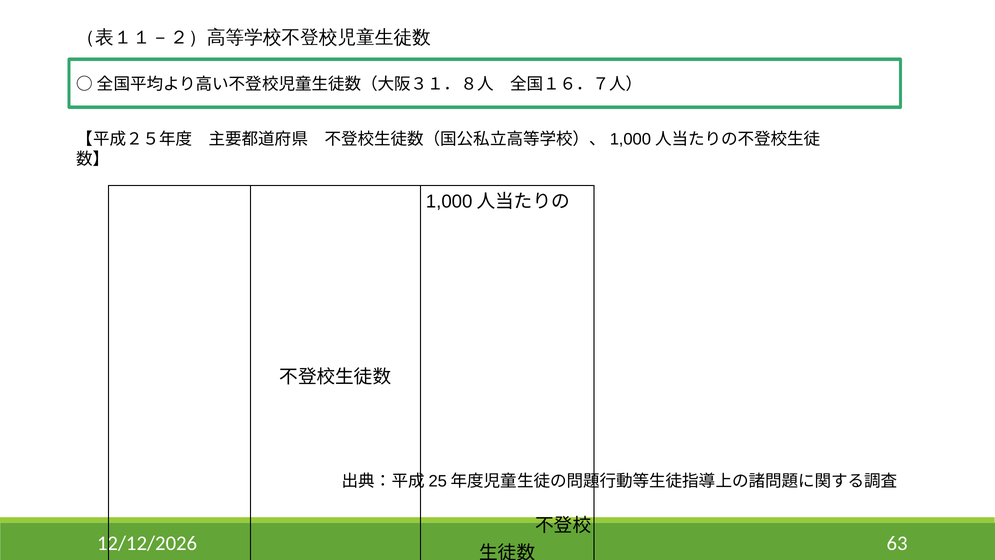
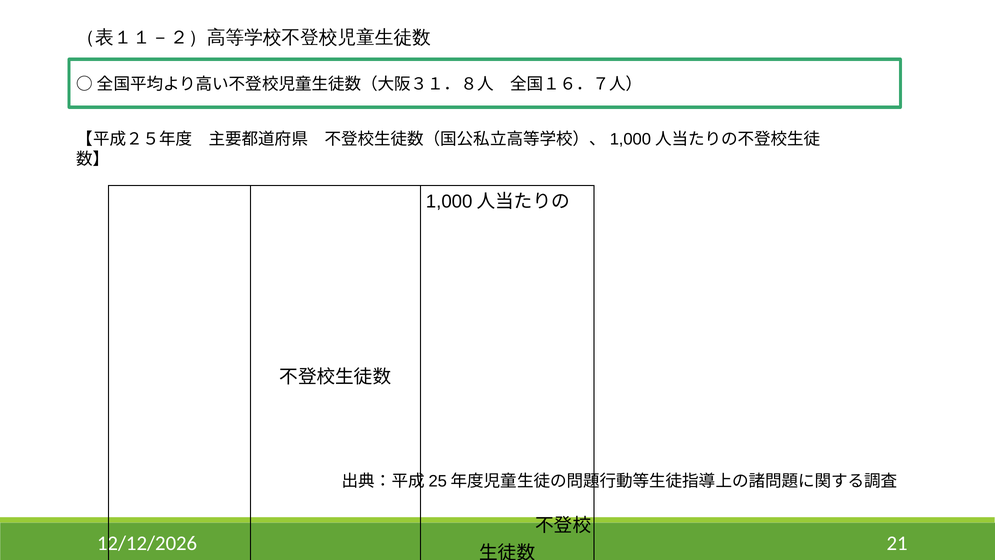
63: 63 -> 21
